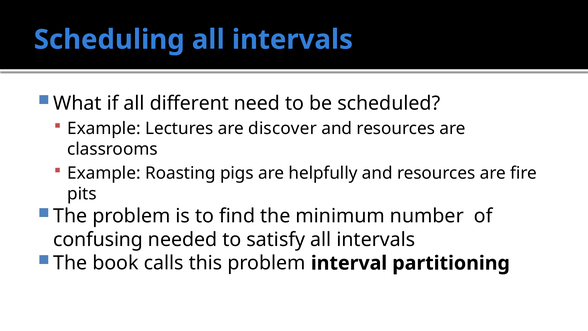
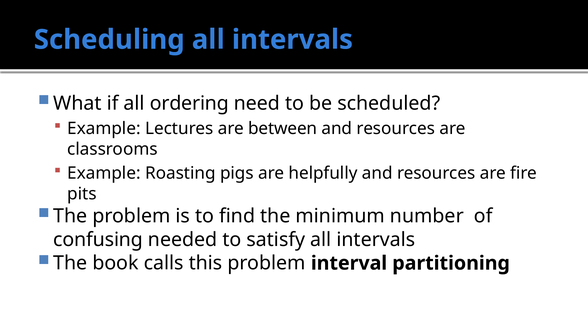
different: different -> ordering
discover: discover -> between
